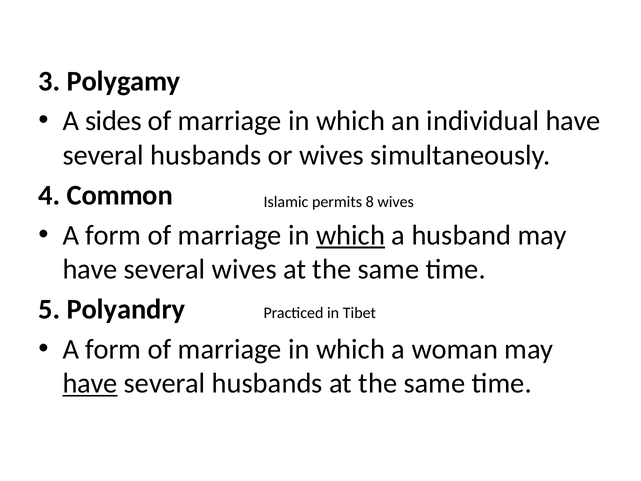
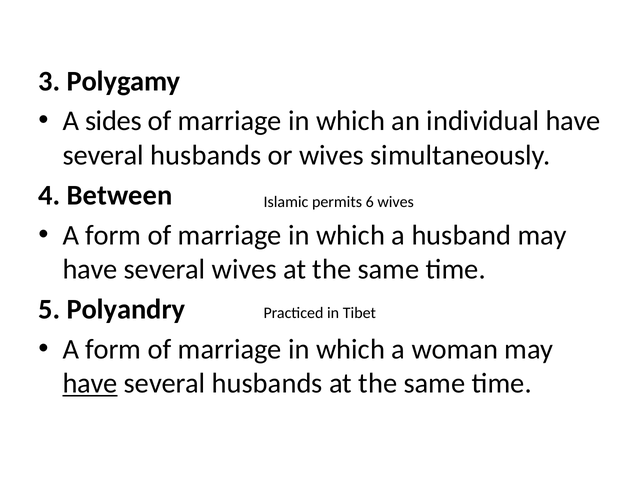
Common: Common -> Between
8: 8 -> 6
which at (351, 235) underline: present -> none
